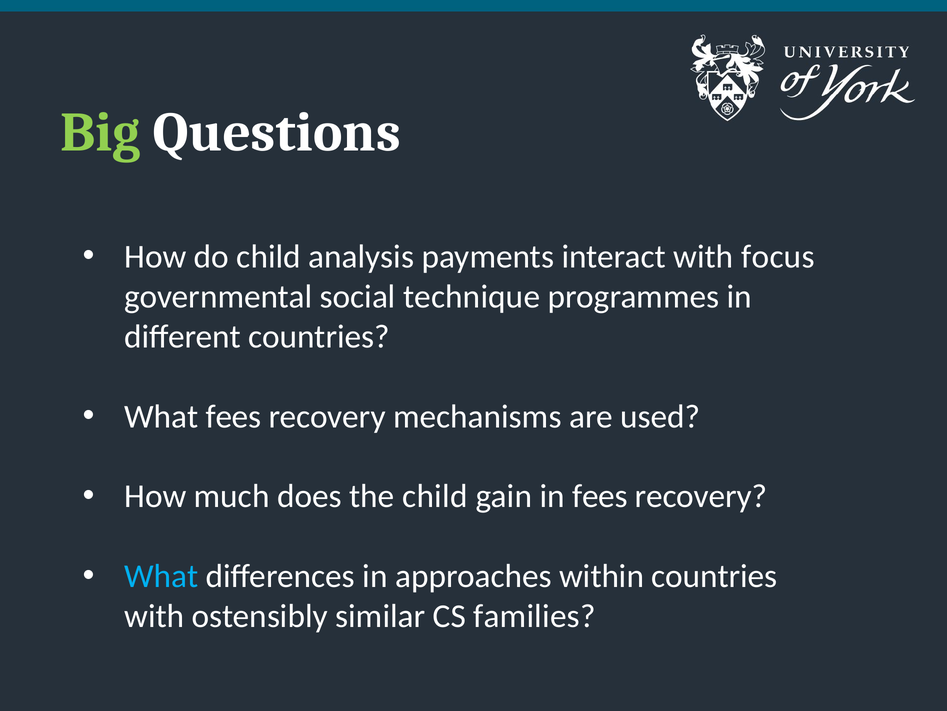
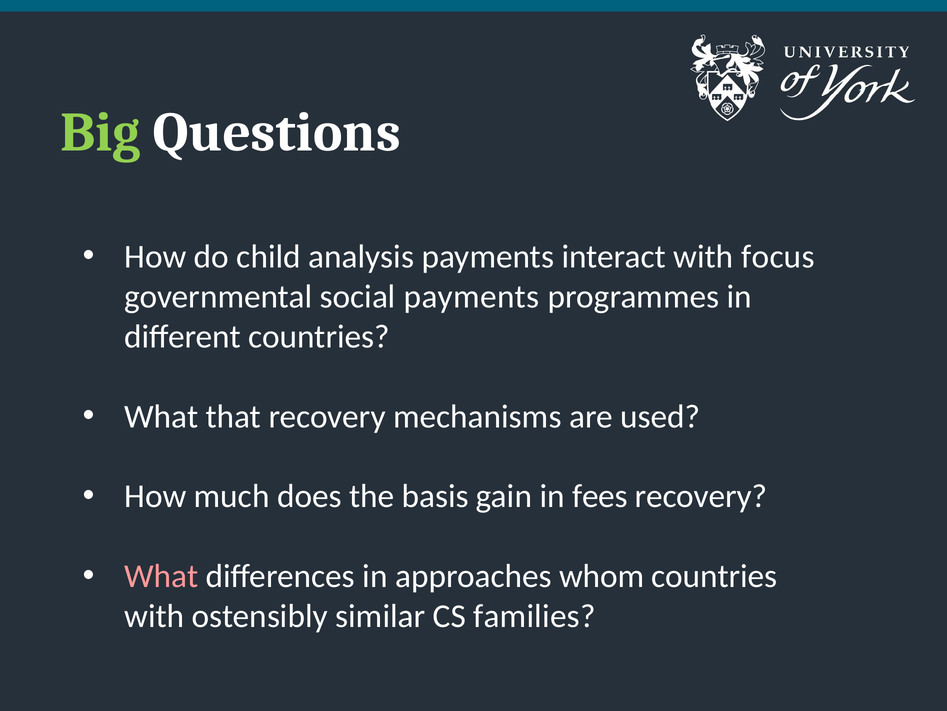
social technique: technique -> payments
What fees: fees -> that
the child: child -> basis
What at (161, 577) colour: light blue -> pink
within: within -> whom
